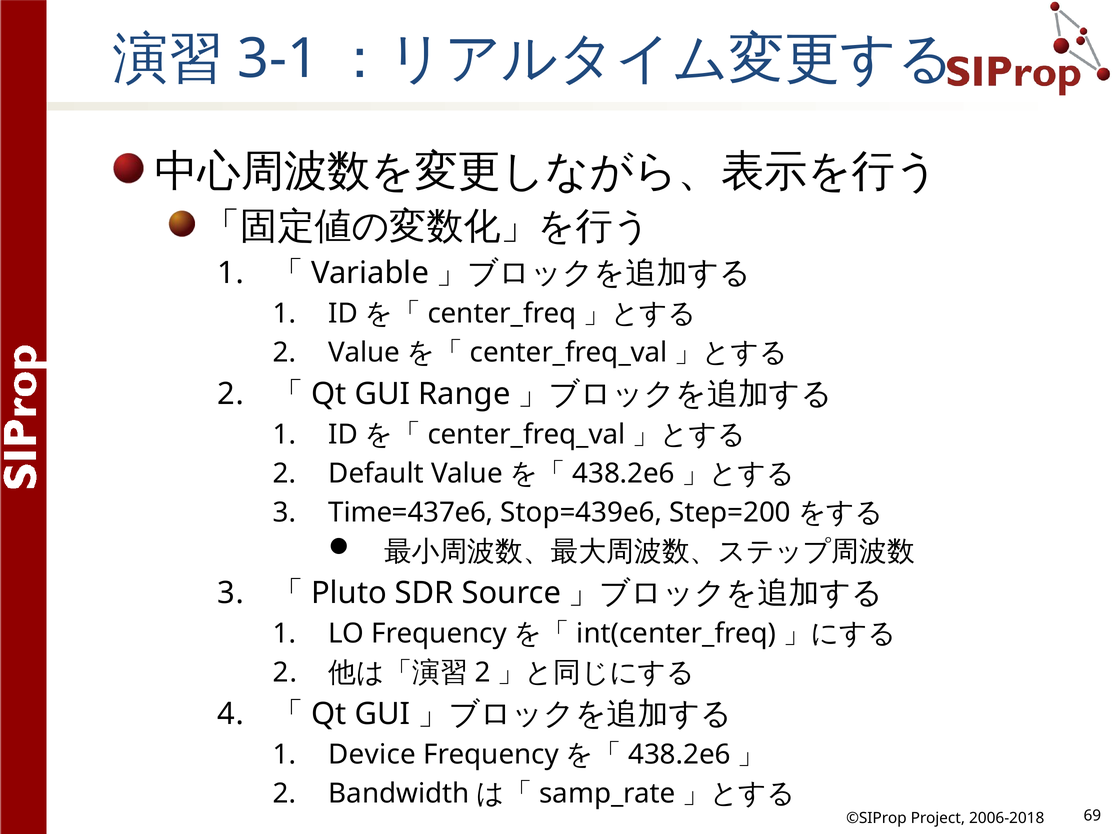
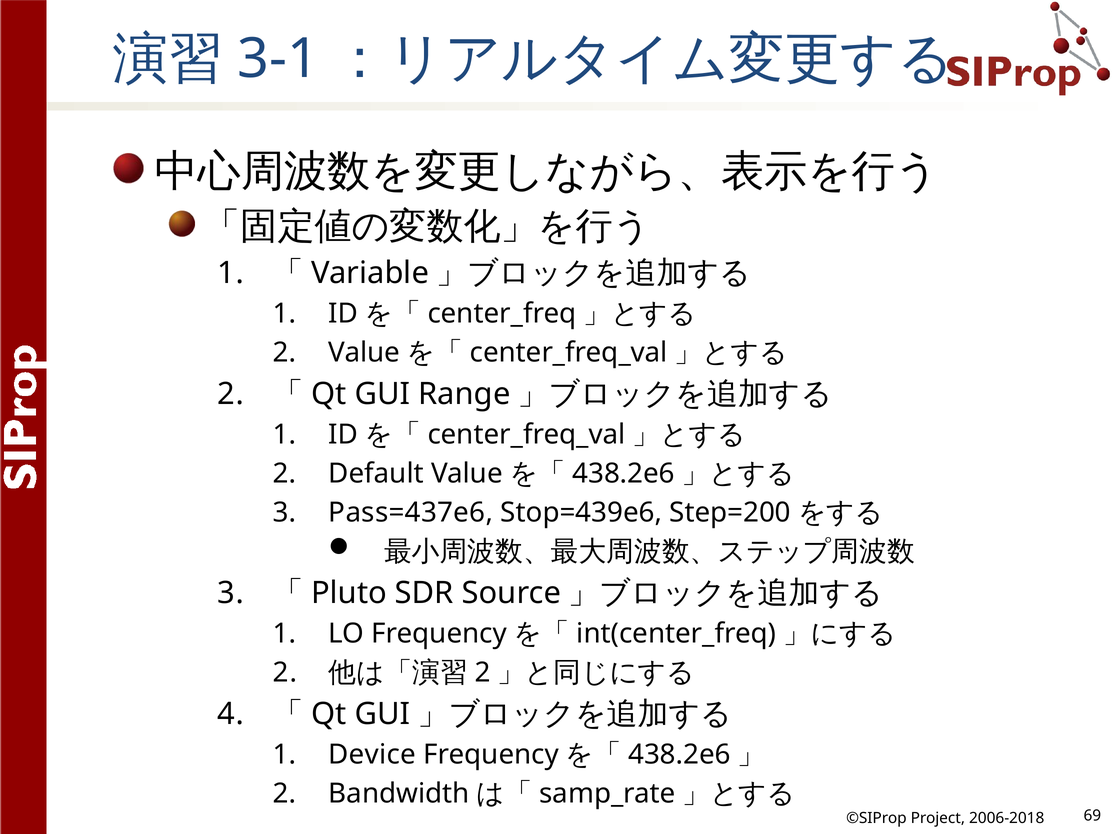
Time=437e6: Time=437e6 -> Pass=437e6
